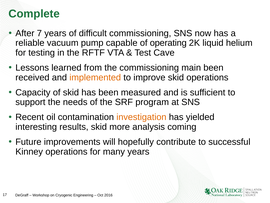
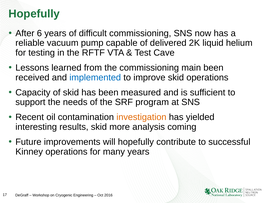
Complete at (34, 14): Complete -> Hopefully
7: 7 -> 6
operating: operating -> delivered
implemented colour: orange -> blue
